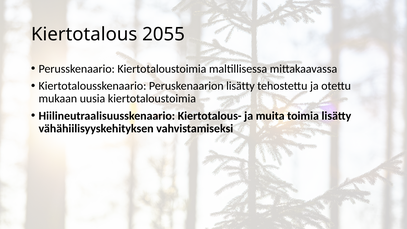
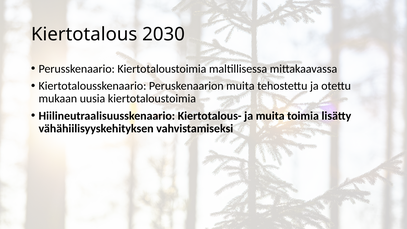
2055: 2055 -> 2030
Peruskenaarion lisätty: lisätty -> muita
